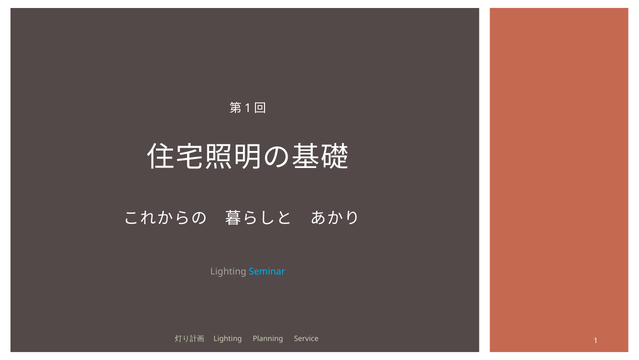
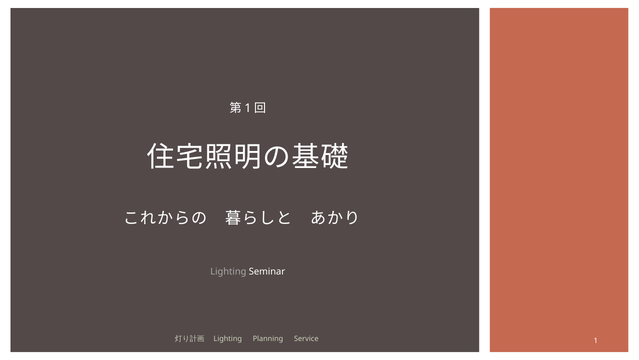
Seminar colour: light blue -> white
